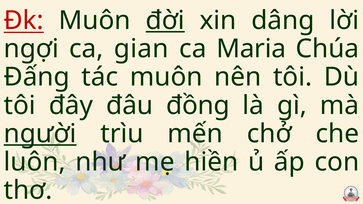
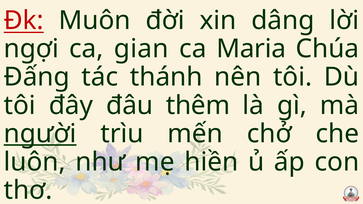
đời underline: present -> none
tác muôn: muôn -> thánh
đồng: đồng -> thêm
